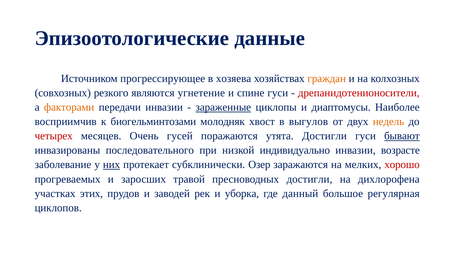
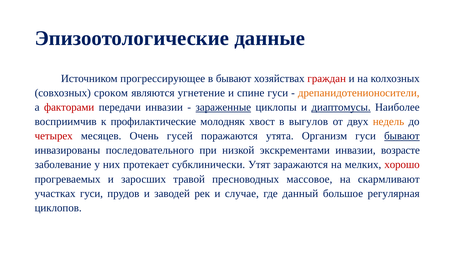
в хозяева: хозяева -> бывают
граждан colour: orange -> red
резкого: резкого -> сроком
дрепанидотенионосители colour: red -> orange
факторами colour: orange -> red
диаптомусы underline: none -> present
биогельминтозами: биогельминтозами -> профилактические
утята Достигли: Достигли -> Организм
индивидуально: индивидуально -> экскрементами
них underline: present -> none
Озер: Озер -> Утят
пресноводных достигли: достигли -> массовое
дихлорофена: дихлорофена -> скармливают
участках этих: этих -> гуси
уборка: уборка -> случае
